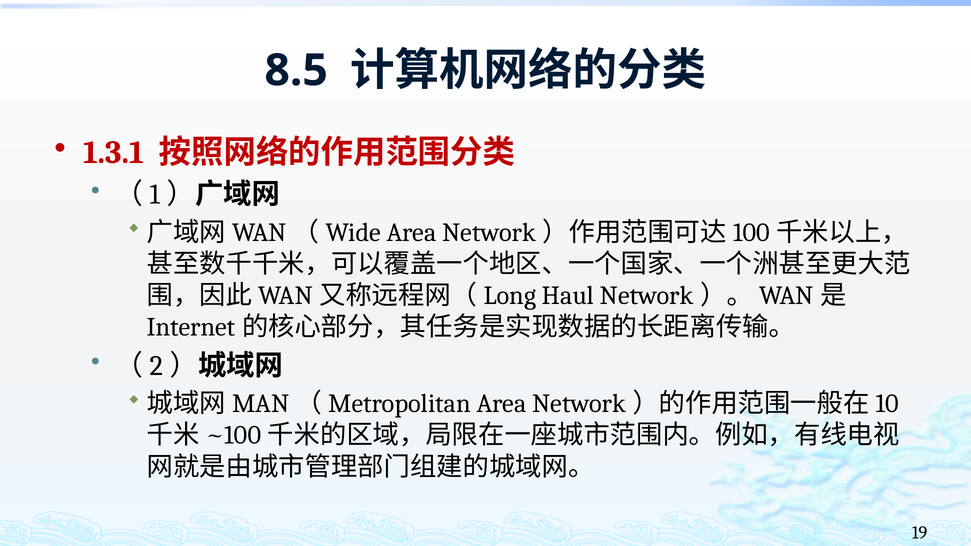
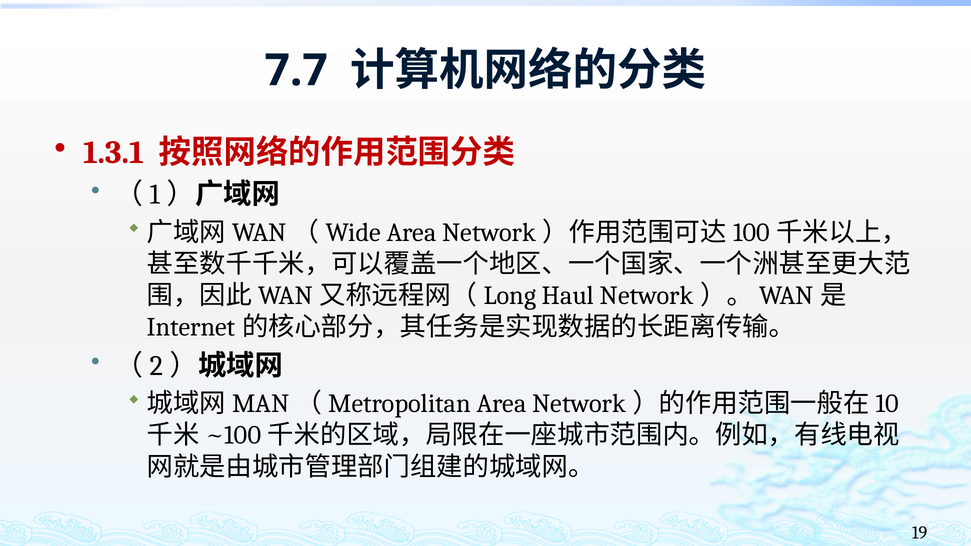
8.5: 8.5 -> 7.7
